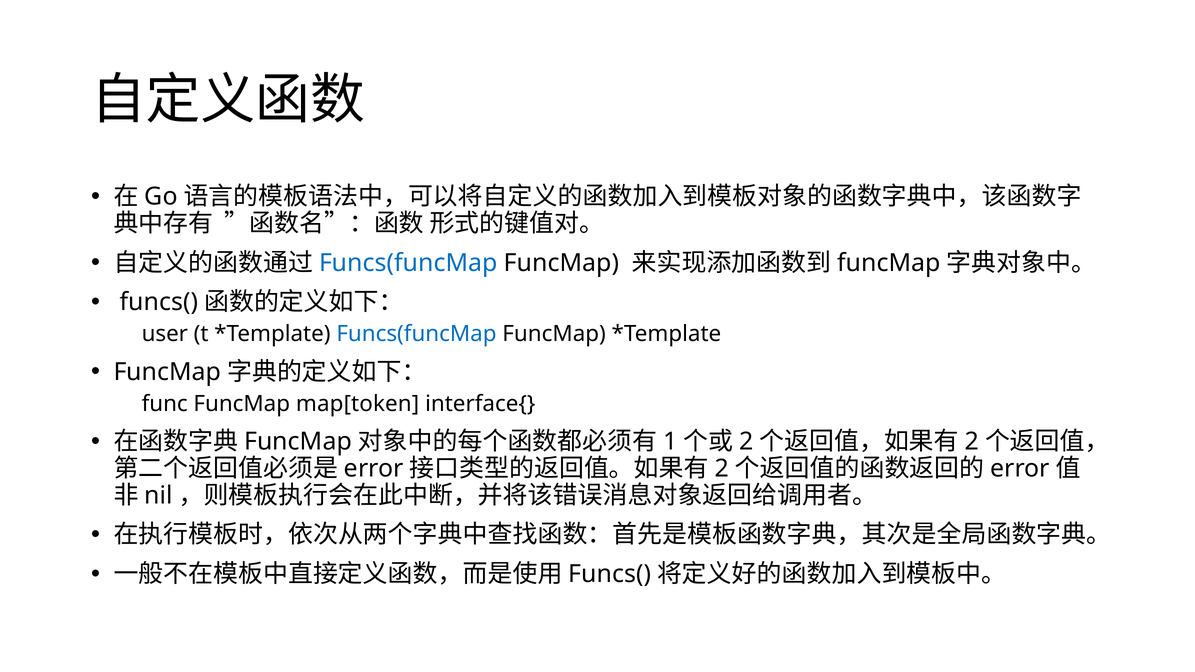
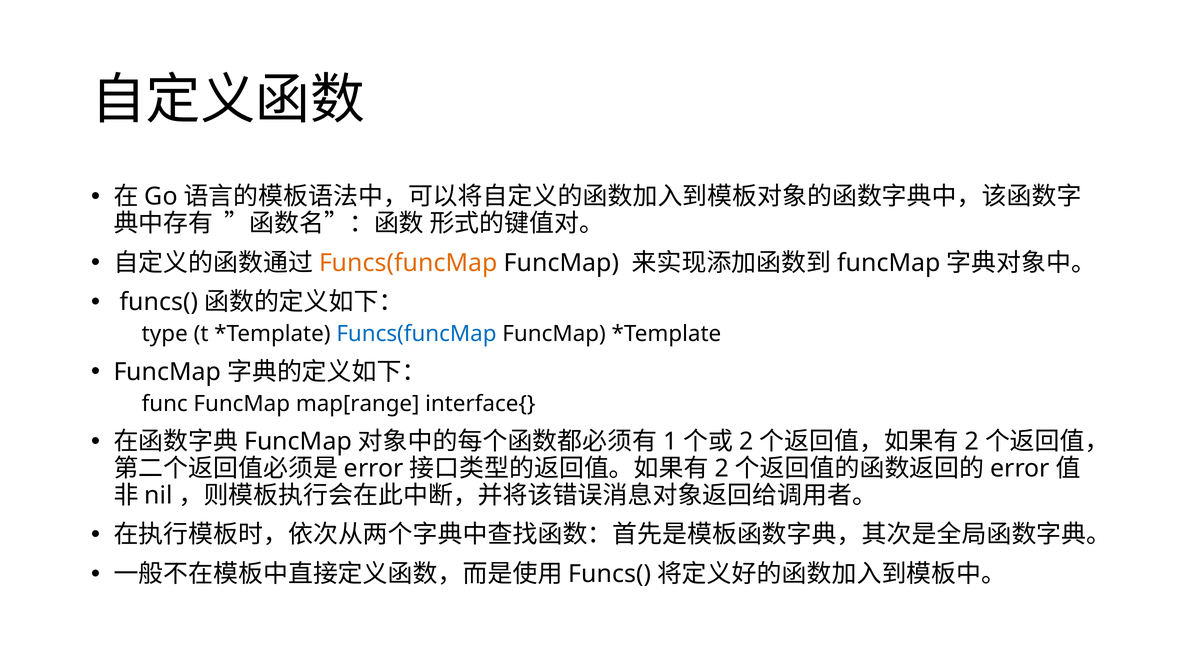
Funcs(funcMap at (408, 263) colour: blue -> orange
user: user -> type
map[token: map[token -> map[range
